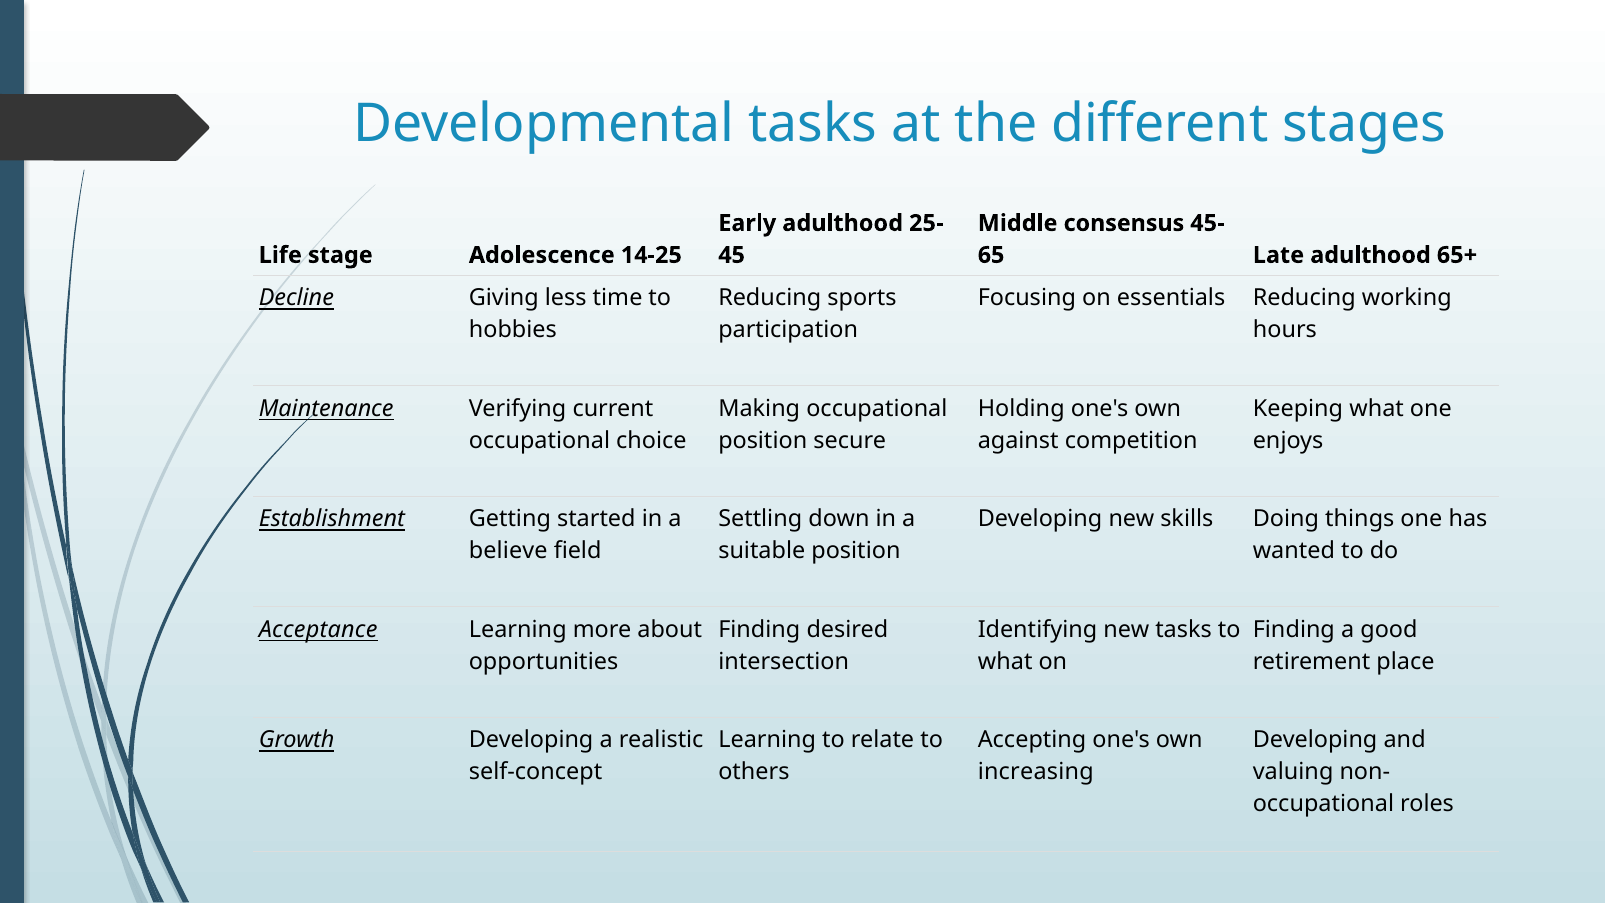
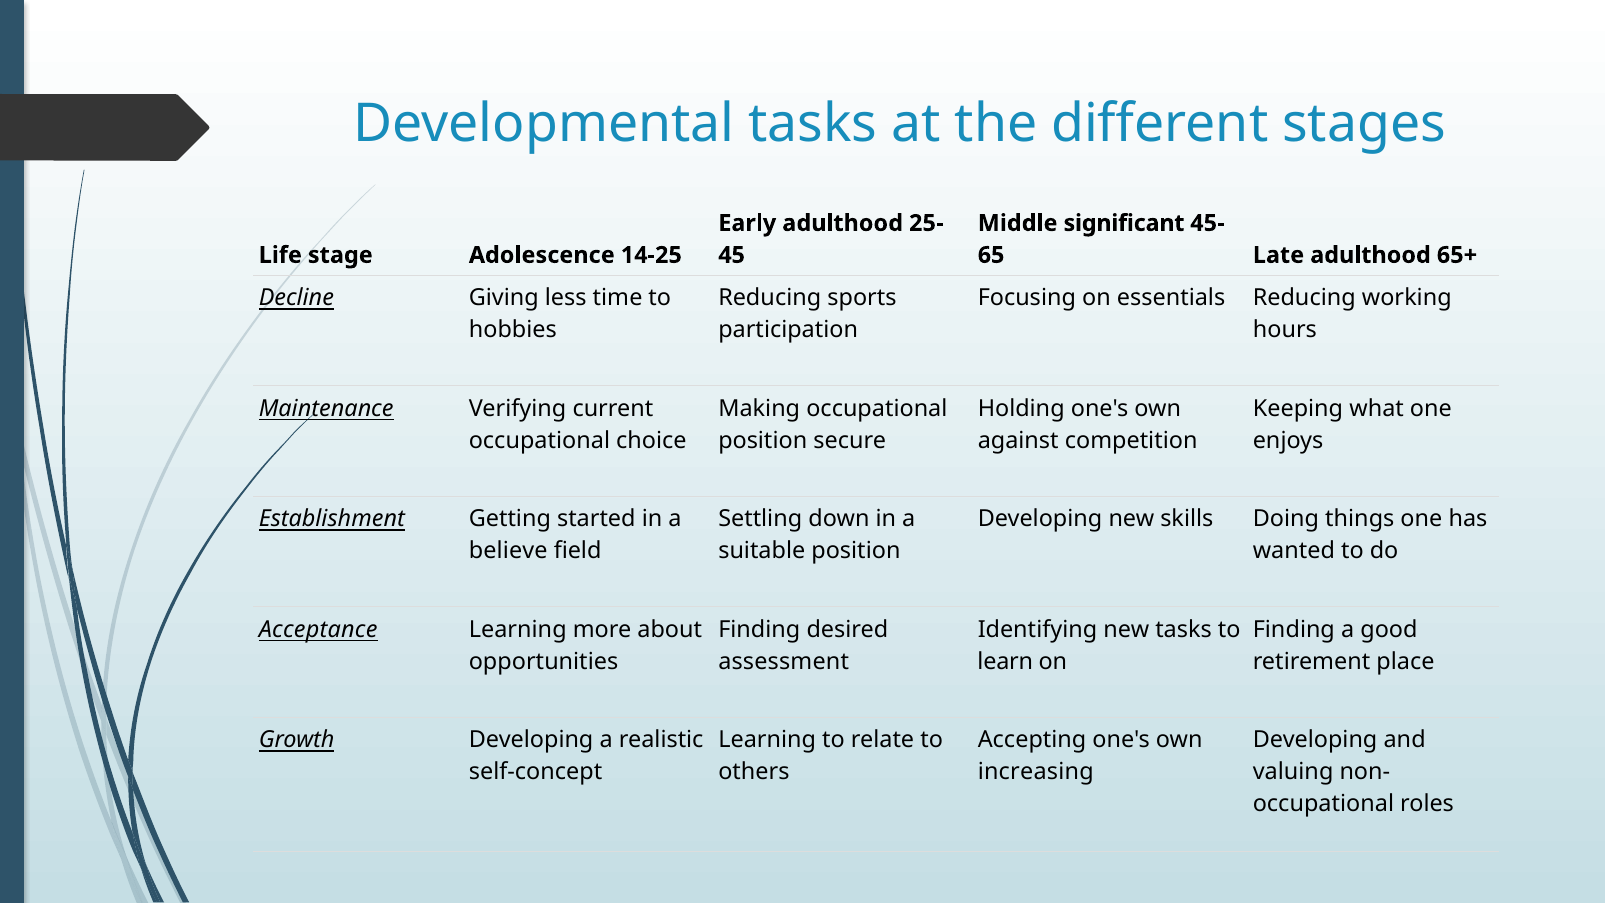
consensus: consensus -> significant
intersection: intersection -> assessment
what at (1005, 661): what -> learn
